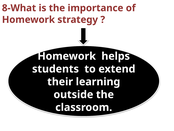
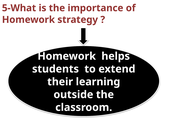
8-What: 8-What -> 5-What
